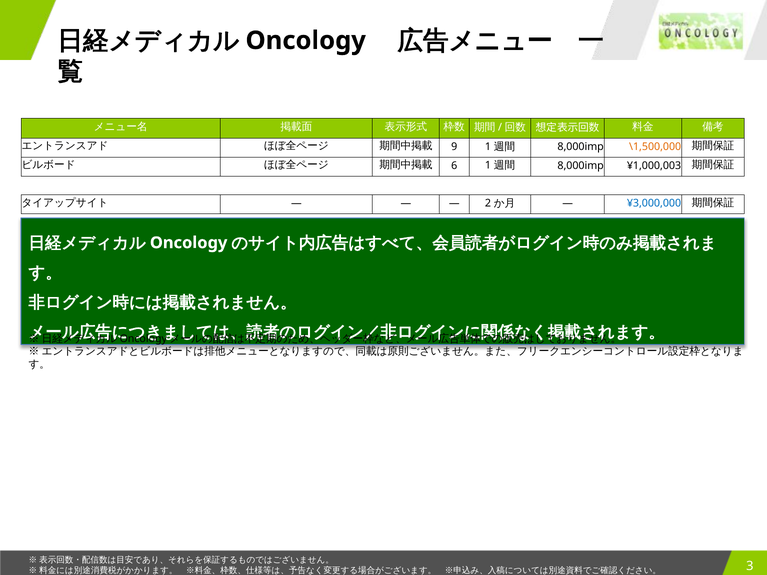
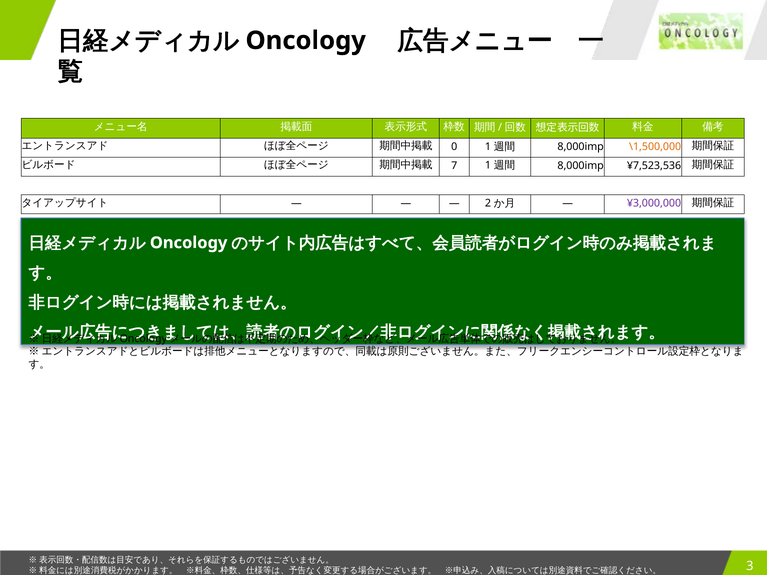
9: 9 -> 0
6: 6 -> 7
¥1,000,003: ¥1,000,003 -> ¥7,523,536
¥3,000,000 colour: blue -> purple
